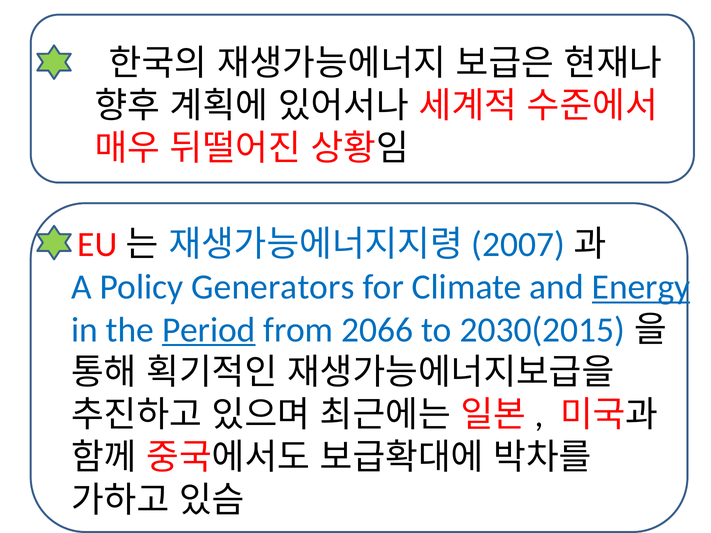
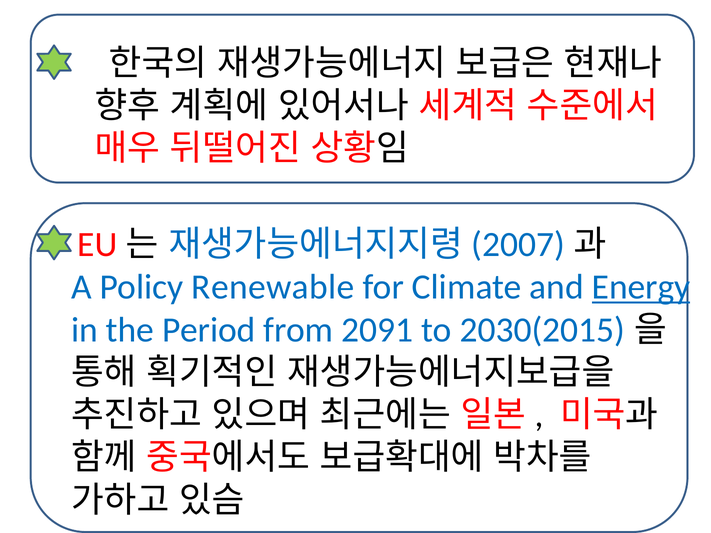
Generators: Generators -> Renewable
Period underline: present -> none
2066: 2066 -> 2091
